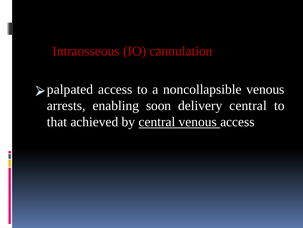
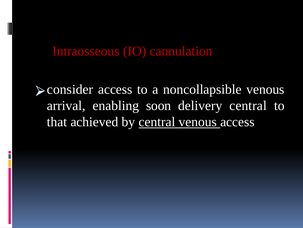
palpated: palpated -> consider
arrests: arrests -> arrival
